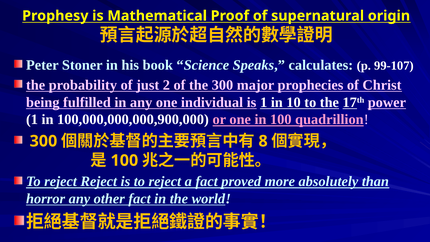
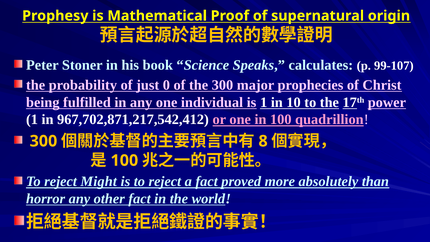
2: 2 -> 0
100,000,000,000,900,000: 100,000,000,000,900,000 -> 967,702,871,217,542,412
reject Reject: Reject -> Might
